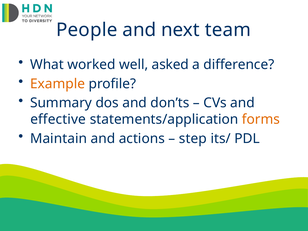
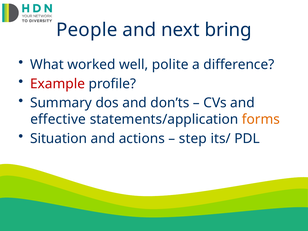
team: team -> bring
asked: asked -> polite
Example colour: orange -> red
Maintain: Maintain -> Situation
